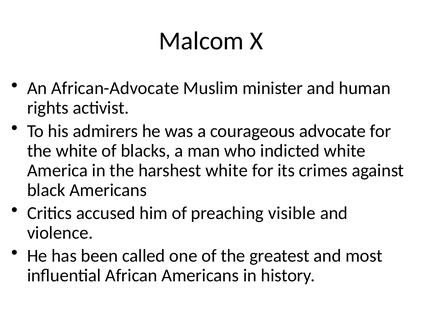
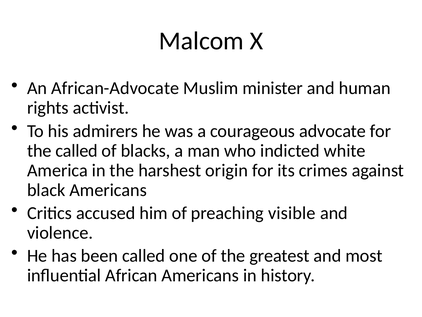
the white: white -> called
harshest white: white -> origin
